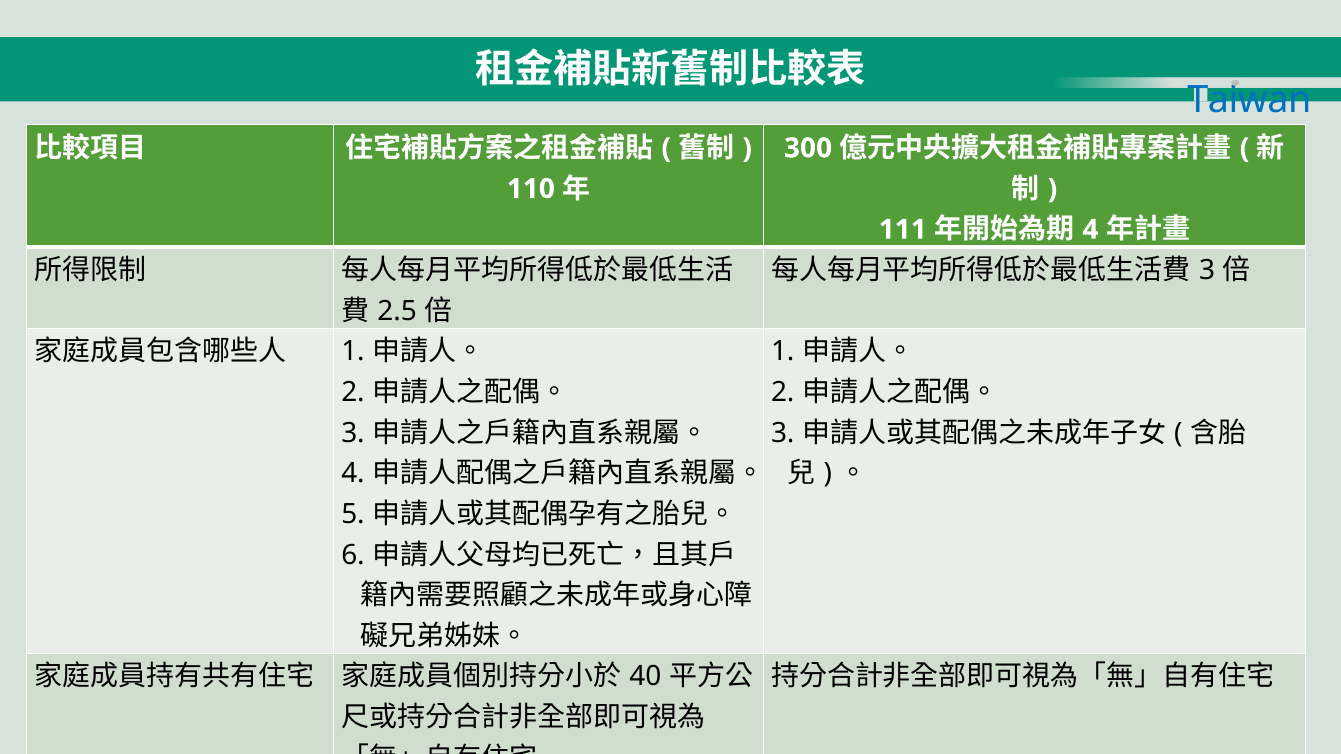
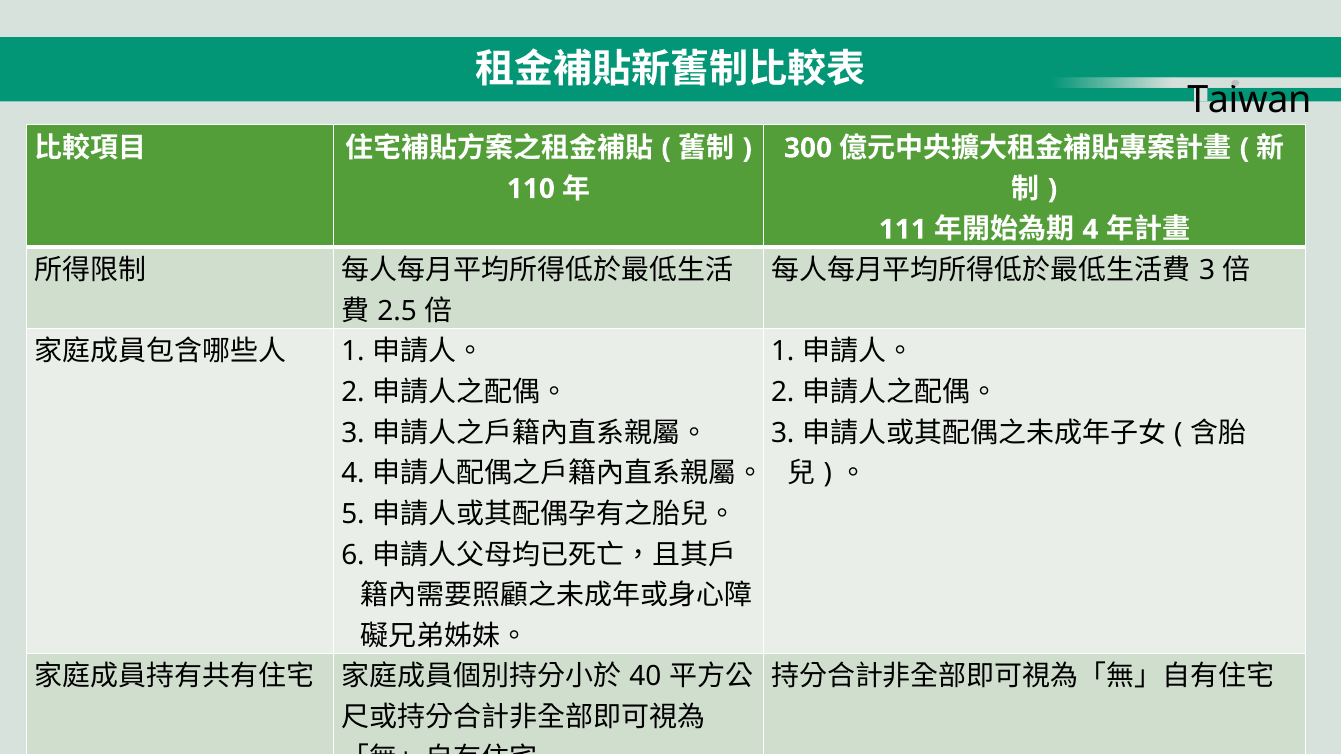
Taiwan colour: blue -> black
